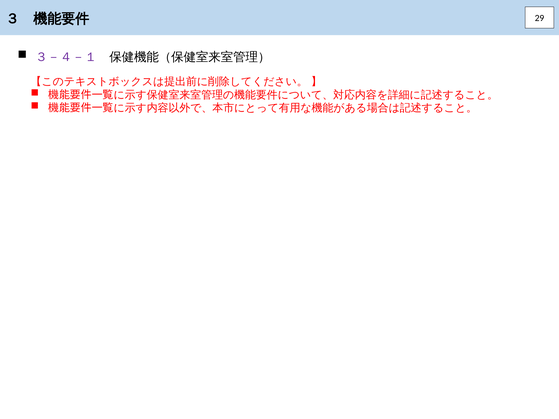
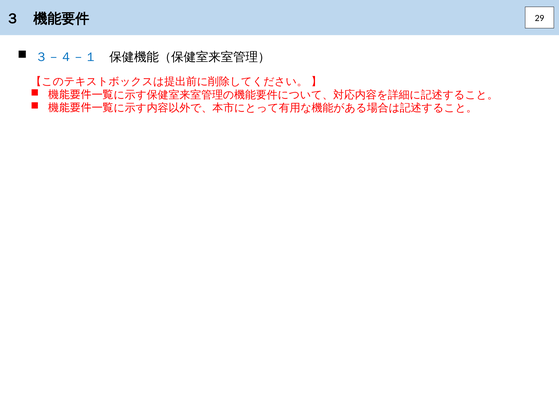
３－４－１ colour: purple -> blue
